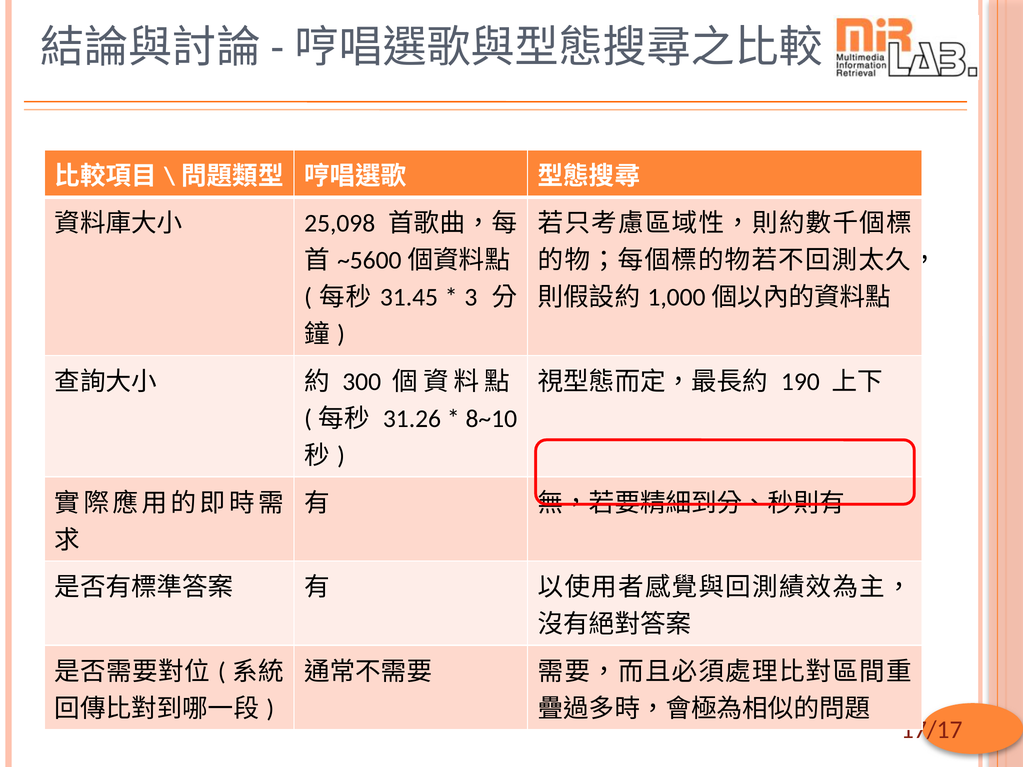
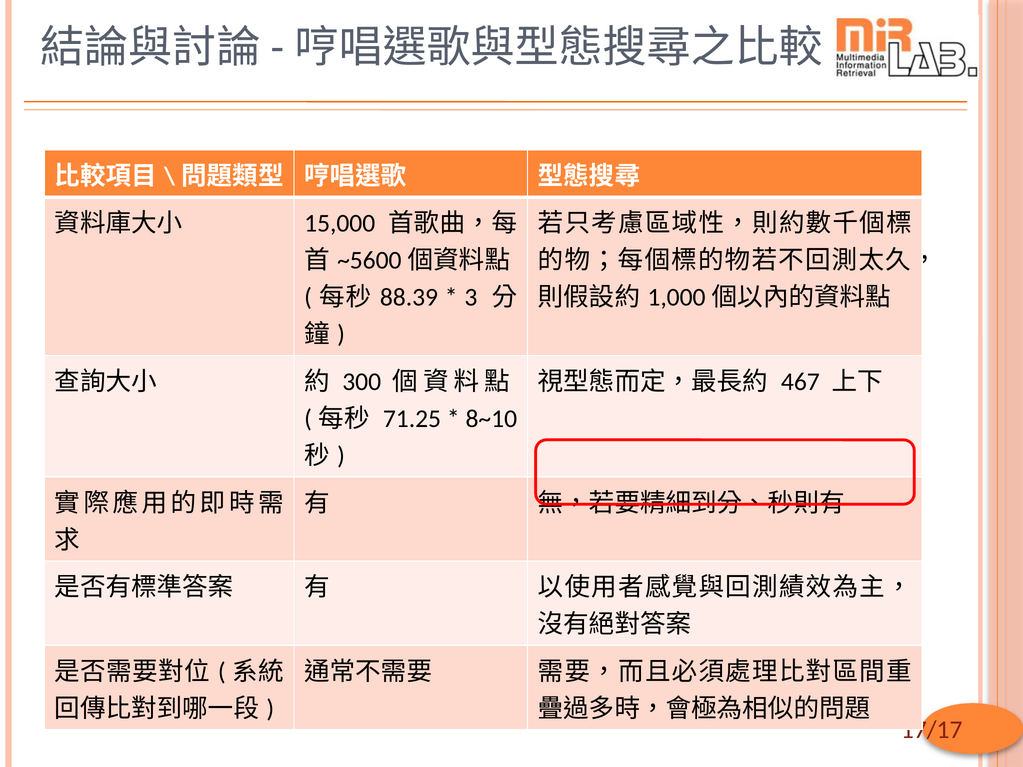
25,098: 25,098 -> 15,000
31.45: 31.45 -> 88.39
190: 190 -> 467
31.26: 31.26 -> 71.25
